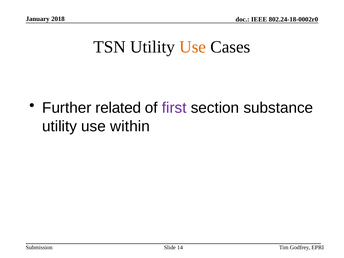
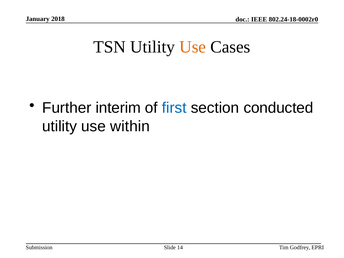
related: related -> interim
first colour: purple -> blue
substance: substance -> conducted
